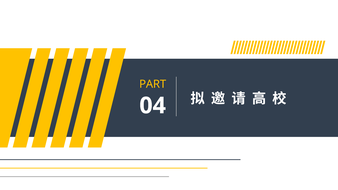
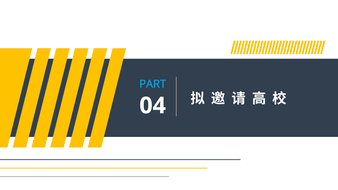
PART colour: yellow -> light blue
